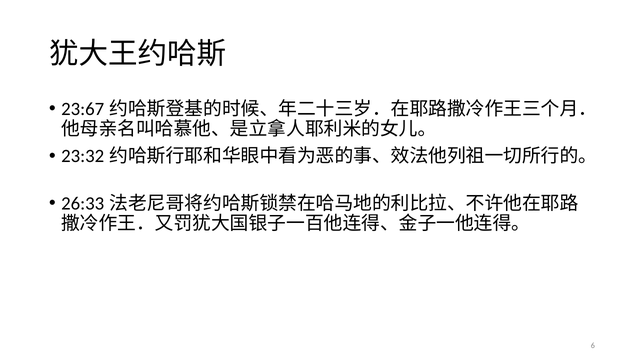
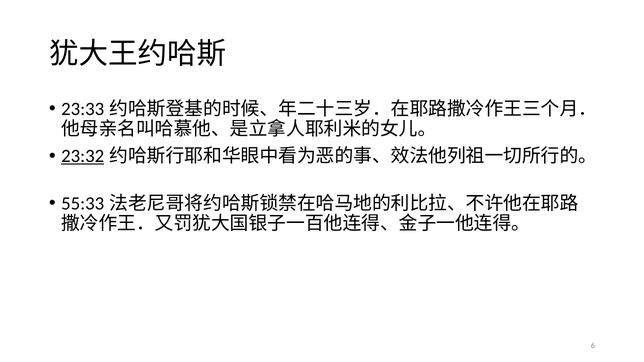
23:67: 23:67 -> 23:33
23:32 underline: none -> present
26:33: 26:33 -> 55:33
